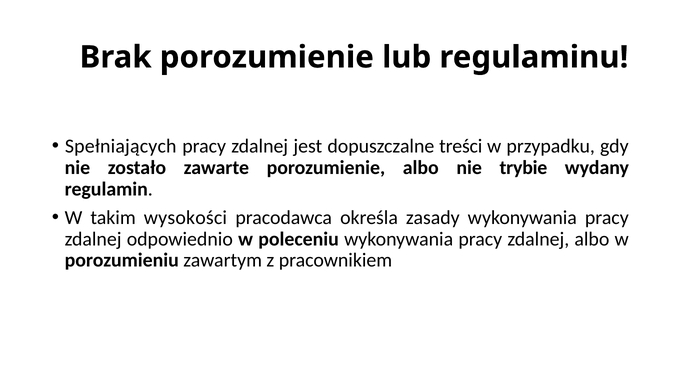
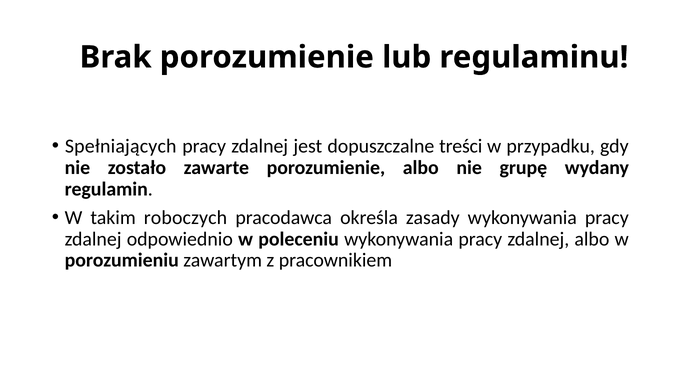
trybie: trybie -> grupę
wysokości: wysokości -> roboczych
